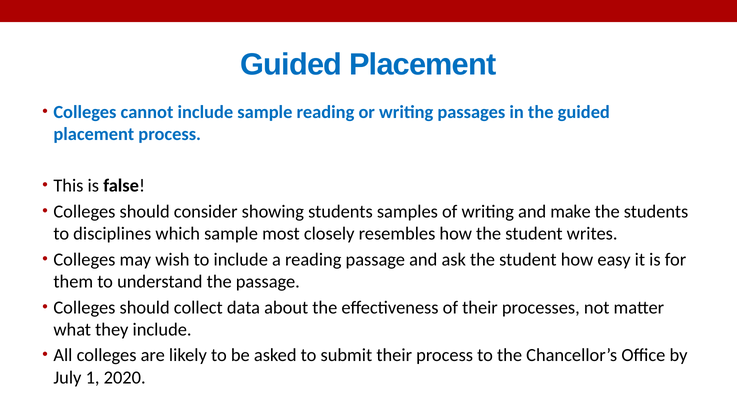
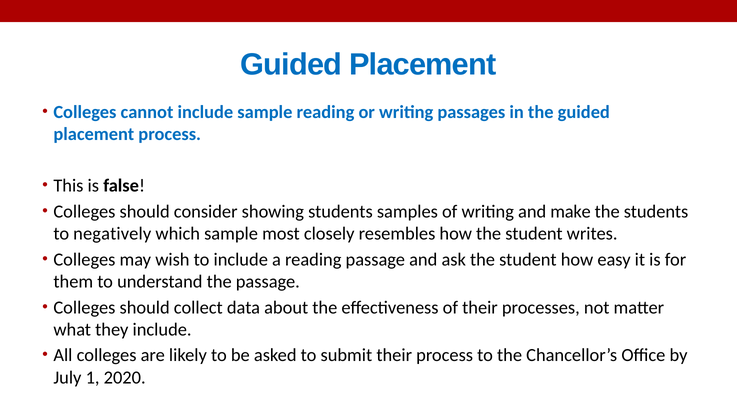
disciplines: disciplines -> negatively
